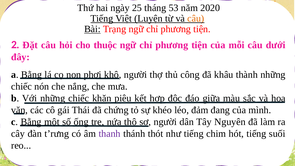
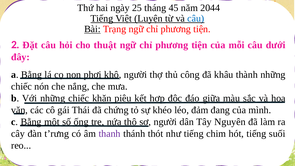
53: 53 -> 45
2020: 2020 -> 2044
câu at (196, 18) colour: orange -> blue
thuộc: thuộc -> thuật
